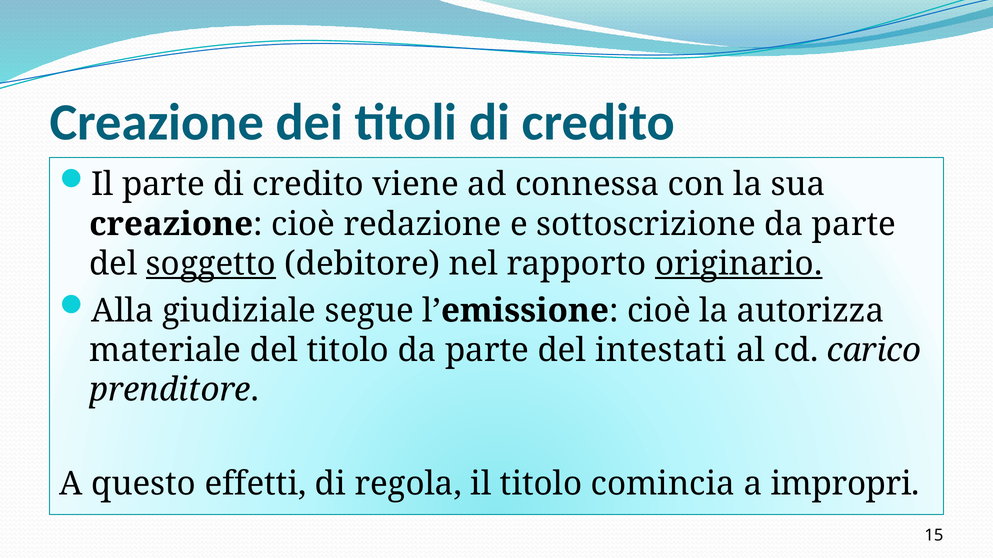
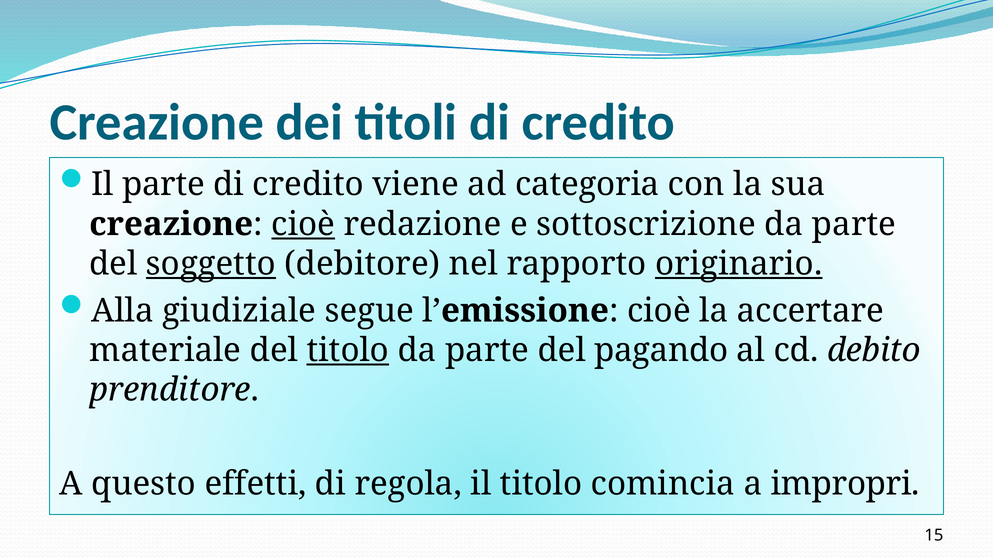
connessa: connessa -> categoria
cioè at (303, 224) underline: none -> present
autorizza: autorizza -> accertare
titolo at (348, 351) underline: none -> present
intestati: intestati -> pagando
carico: carico -> debito
